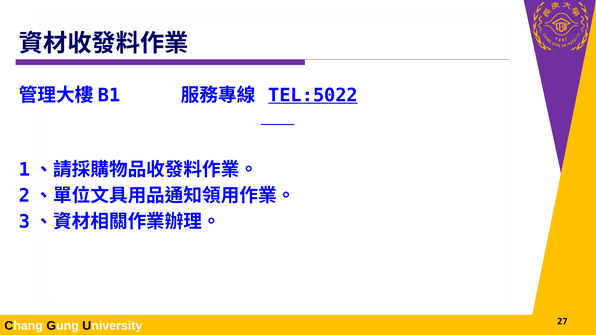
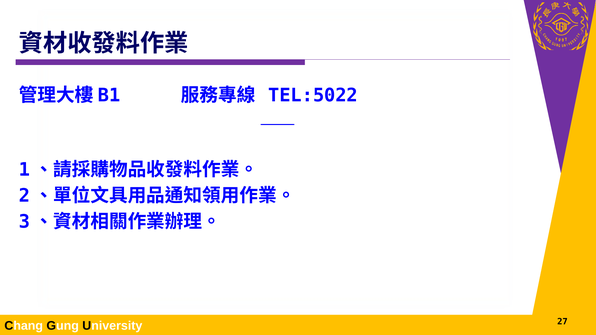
TEL:5022 underline: present -> none
